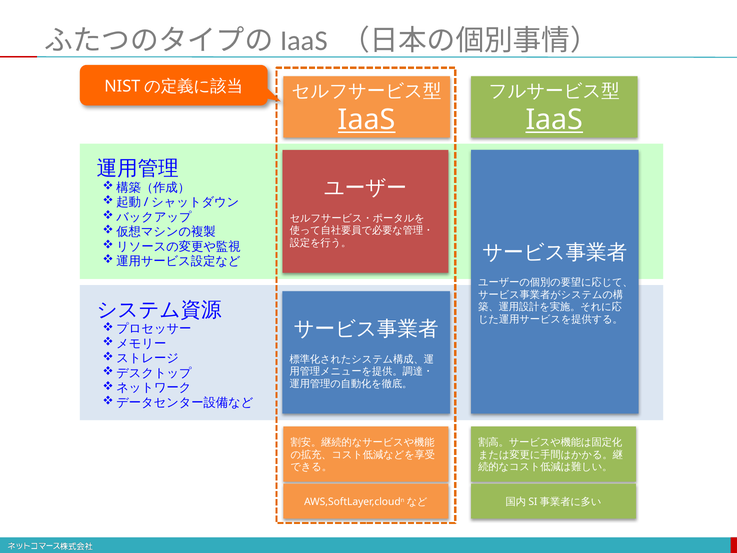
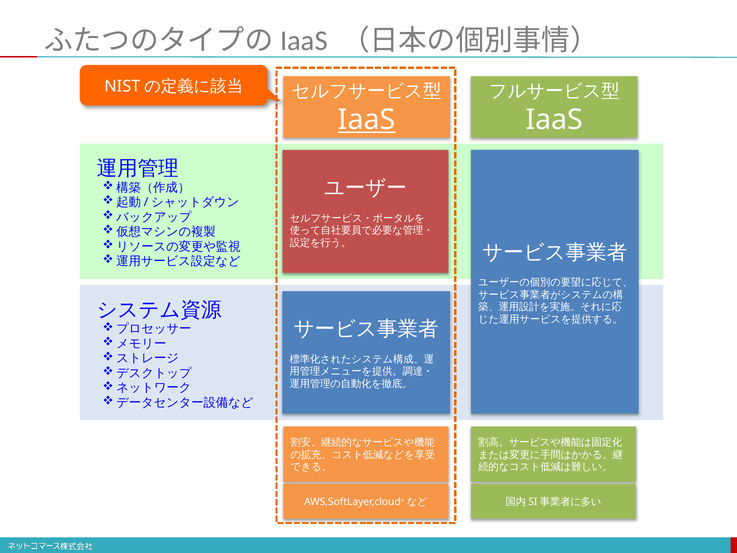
IaaS at (554, 120) underline: present -> none
